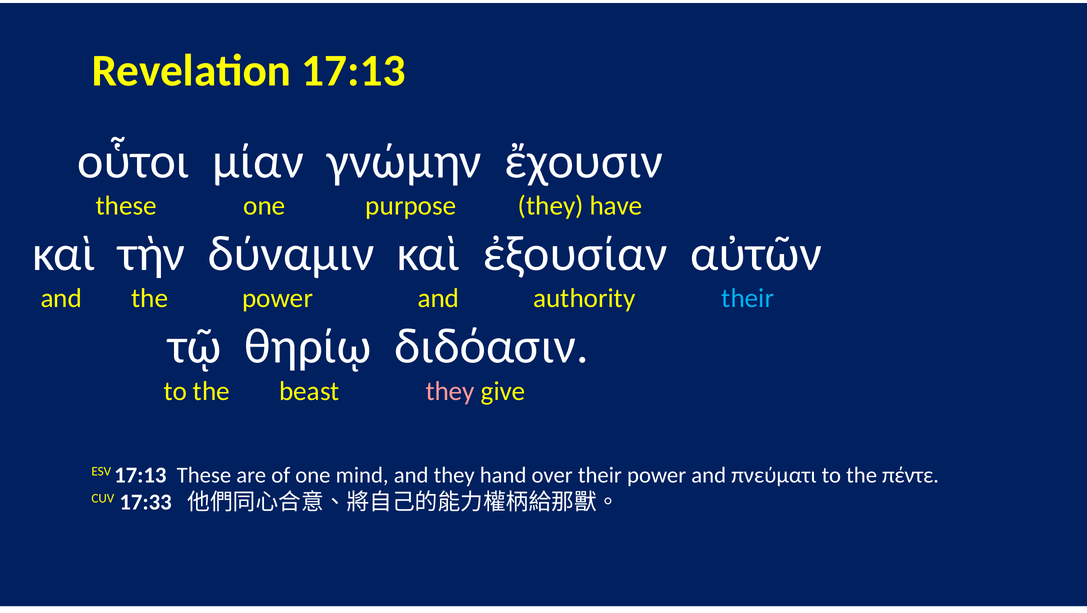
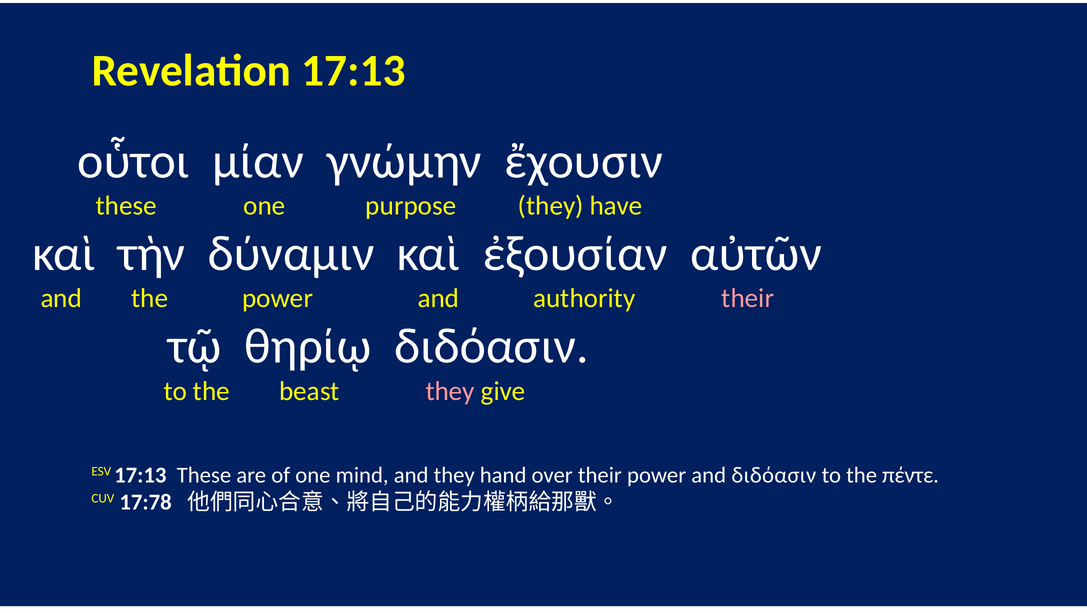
their at (748, 298) colour: light blue -> pink
and πνεύματι: πνεύματι -> διδόασιν
17:33: 17:33 -> 17:78
